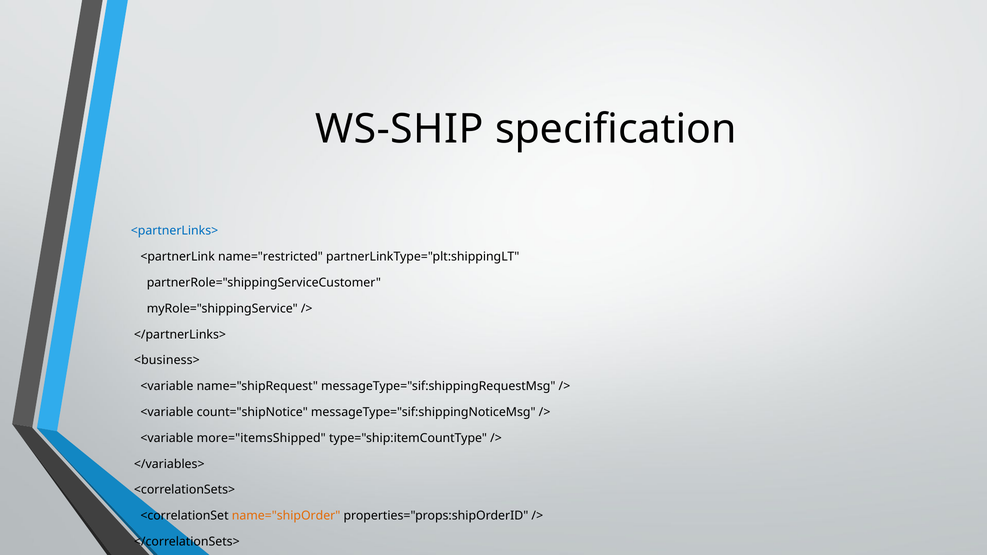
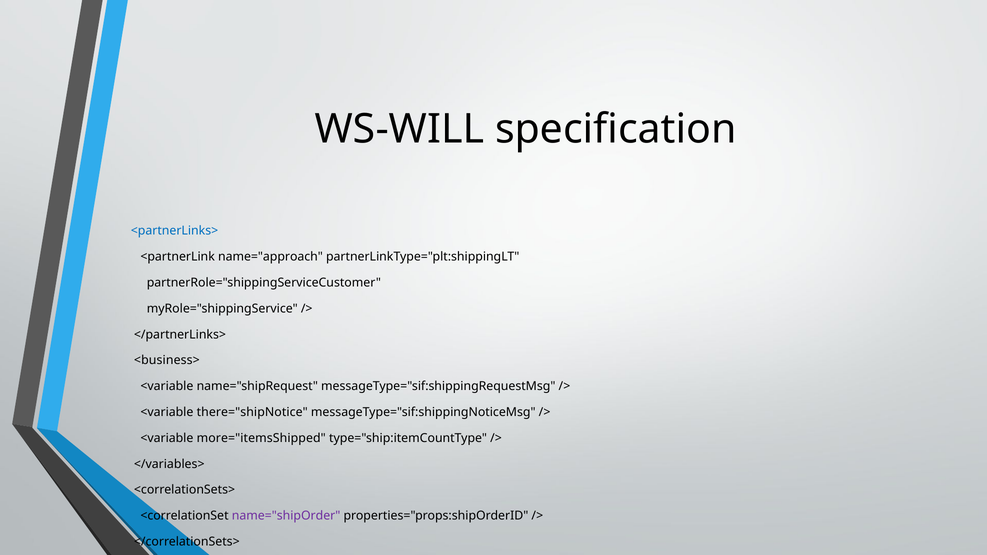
WS-SHIP: WS-SHIP -> WS-WILL
name="restricted: name="restricted -> name="approach
count="shipNotice: count="shipNotice -> there="shipNotice
name="shipOrder colour: orange -> purple
